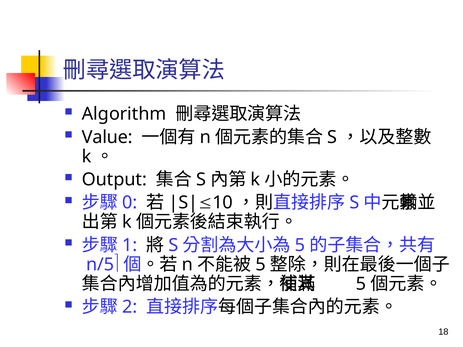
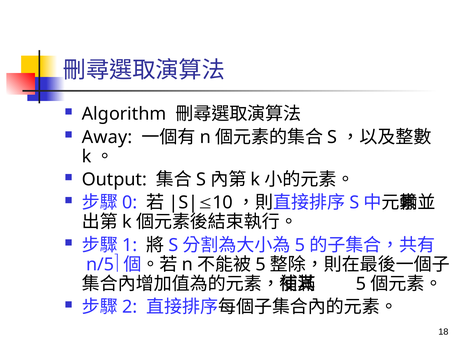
Value: Value -> Away
